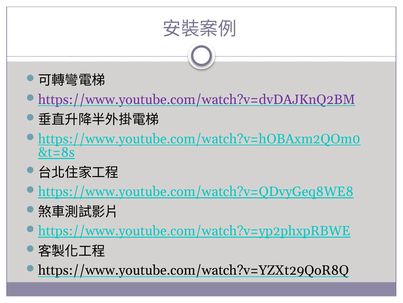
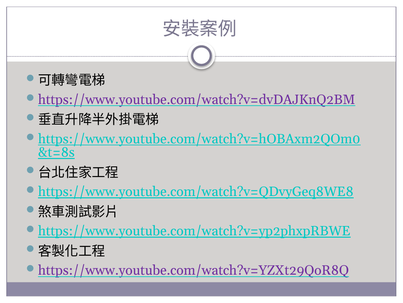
https://www.youtube.com/watch?v=YZXt29QoR8Q colour: black -> purple
